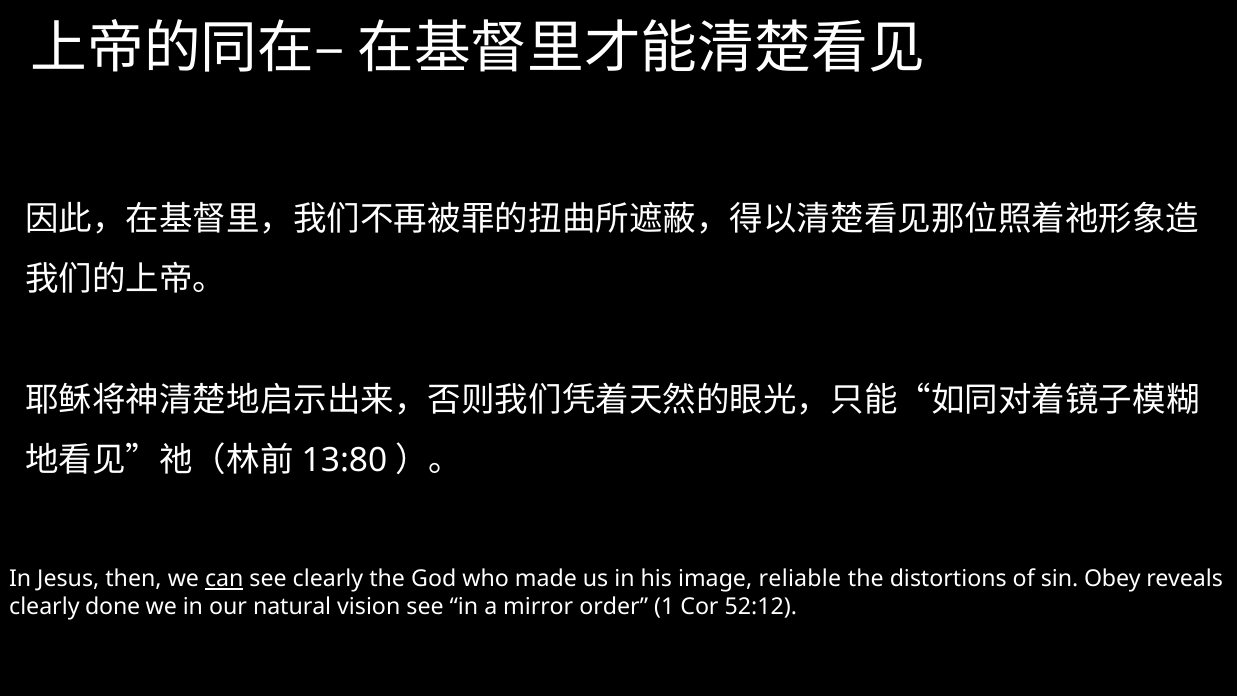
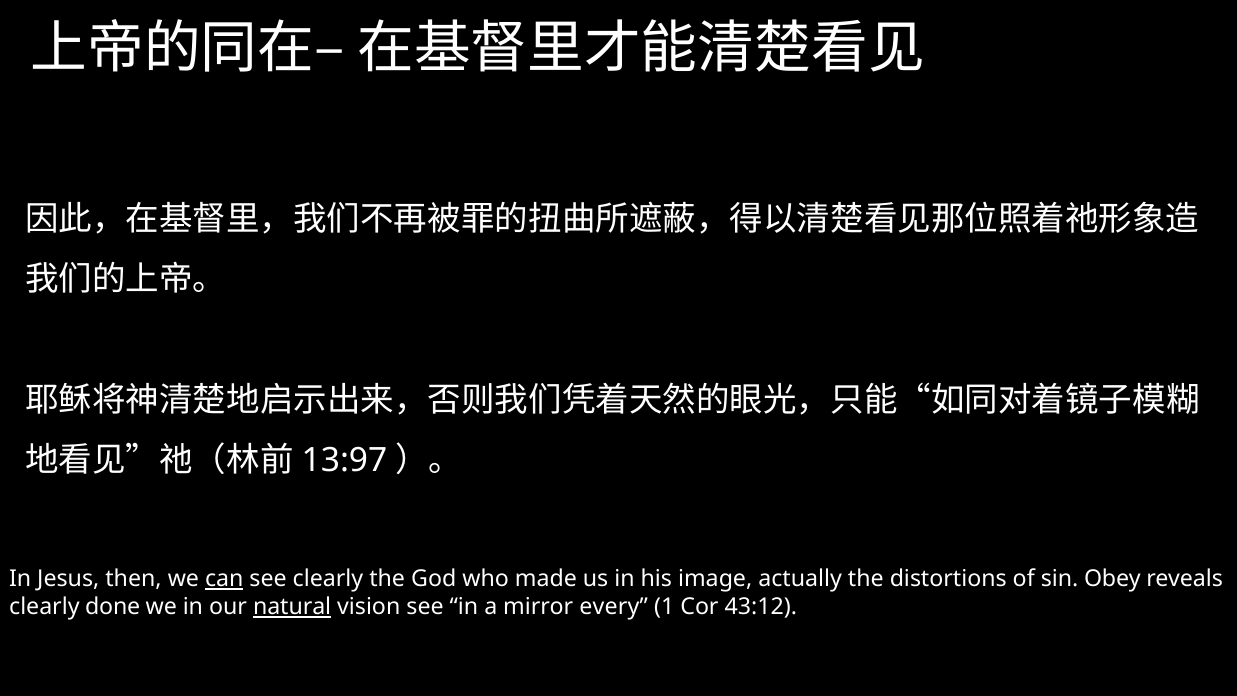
13:80: 13:80 -> 13:97
reliable: reliable -> actually
natural underline: none -> present
order: order -> every
52:12: 52:12 -> 43:12
